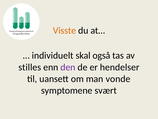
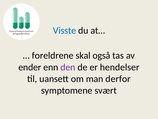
Visste colour: orange -> blue
individuelt: individuelt -> foreldrene
stilles: stilles -> ender
vonde: vonde -> derfor
